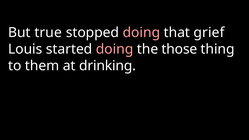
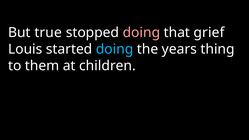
doing at (115, 49) colour: pink -> light blue
those: those -> years
drinking: drinking -> children
